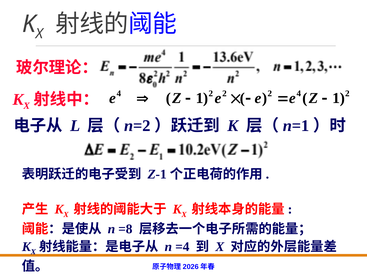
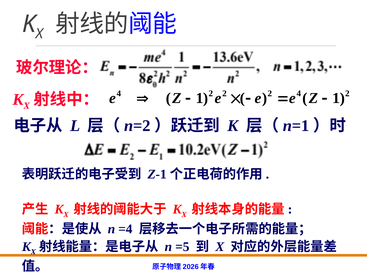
=8: =8 -> =4
=4: =4 -> =5
